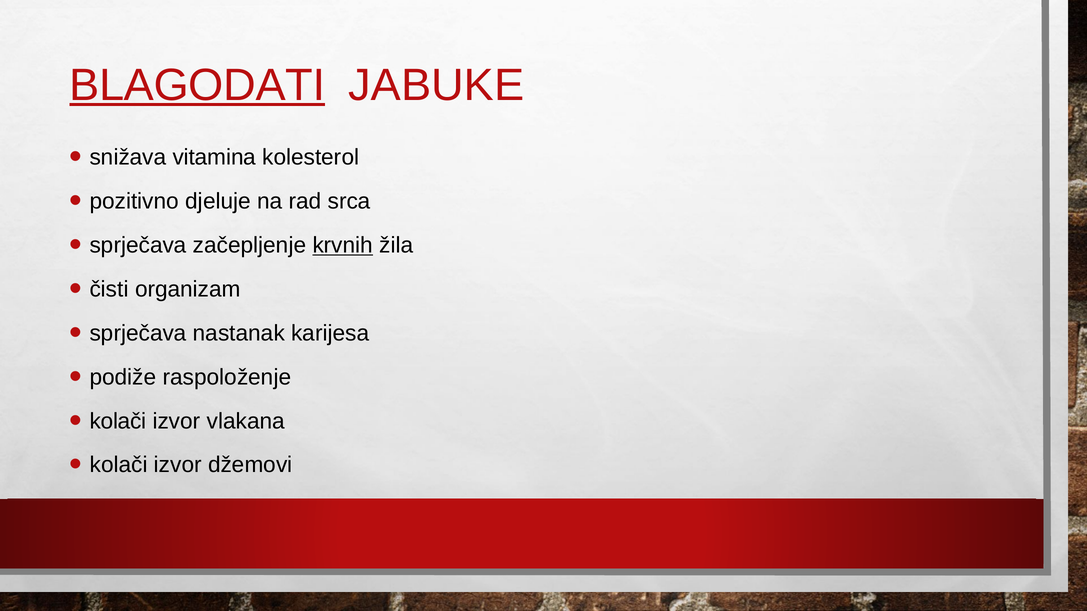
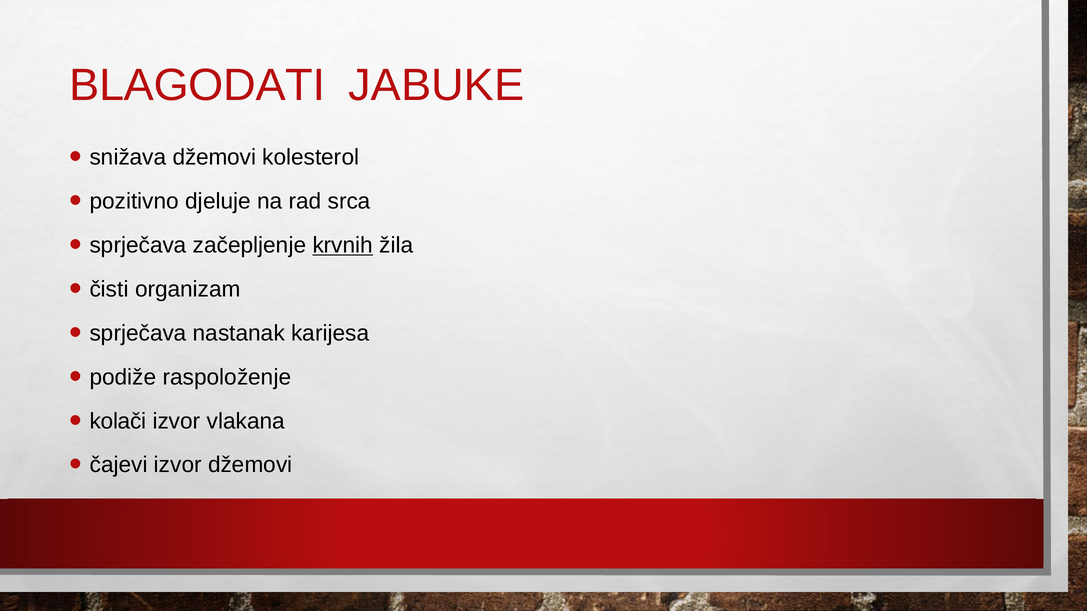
BLAGODATI underline: present -> none
snižava vitamina: vitamina -> džemovi
kolači at (119, 465): kolači -> čajevi
